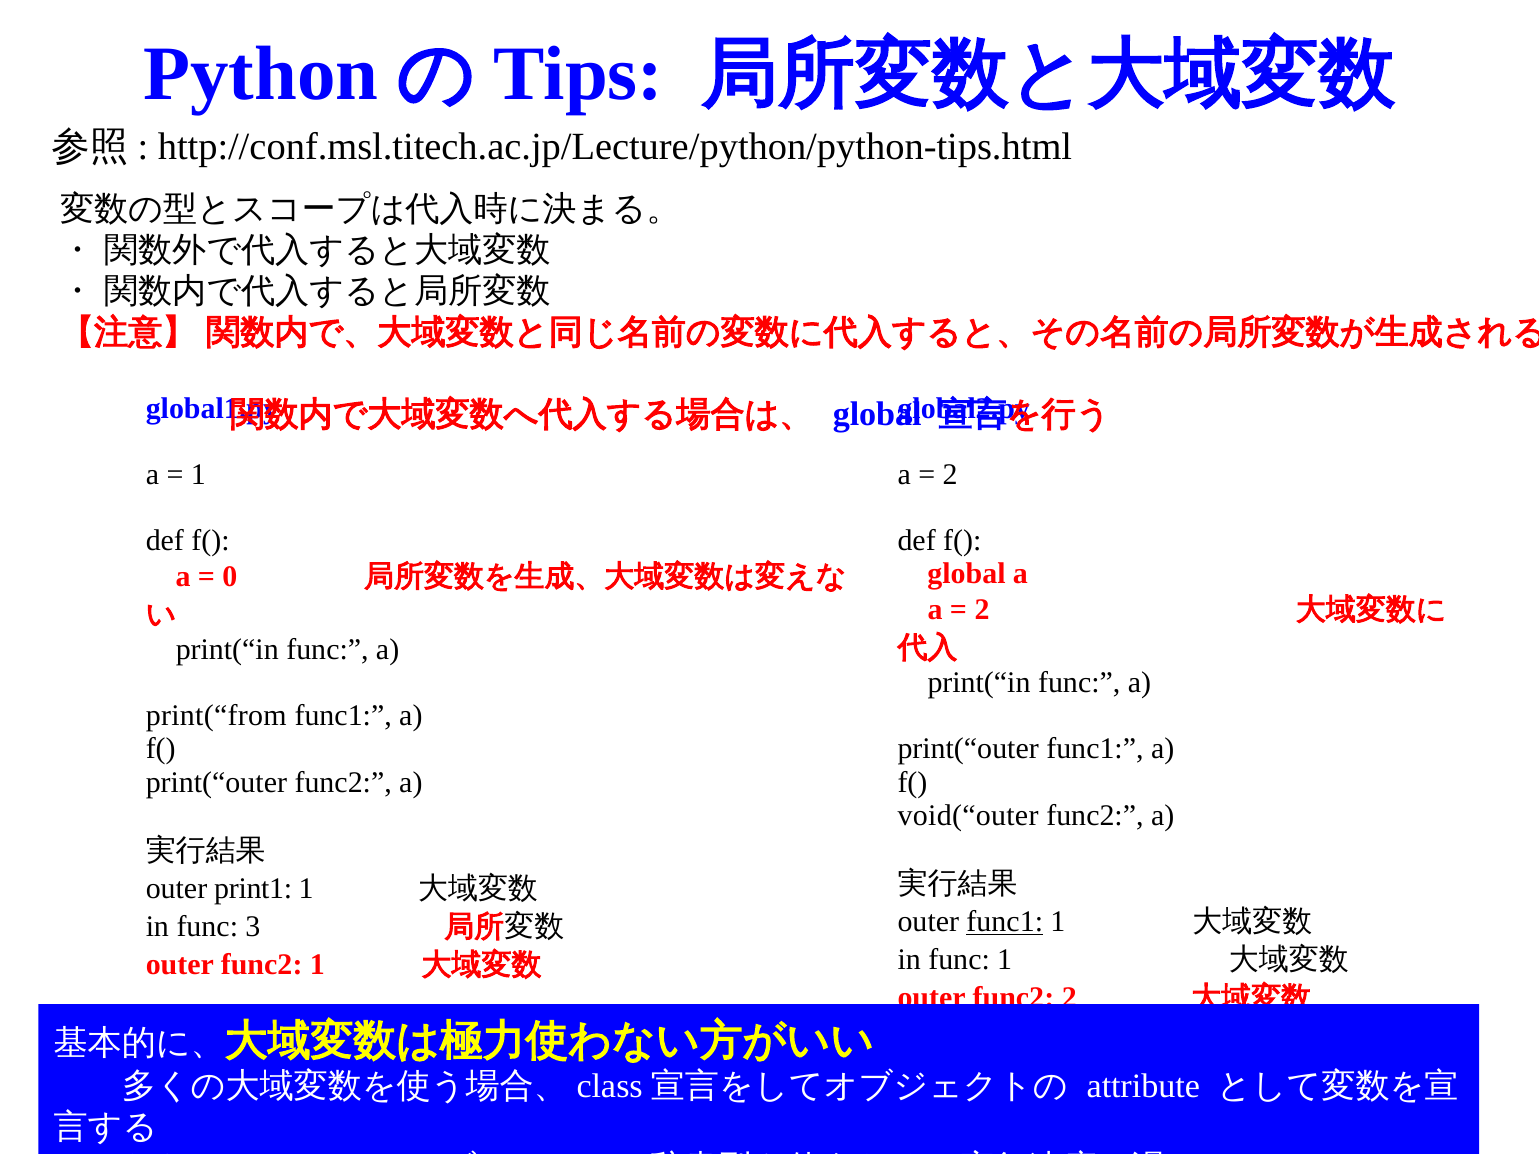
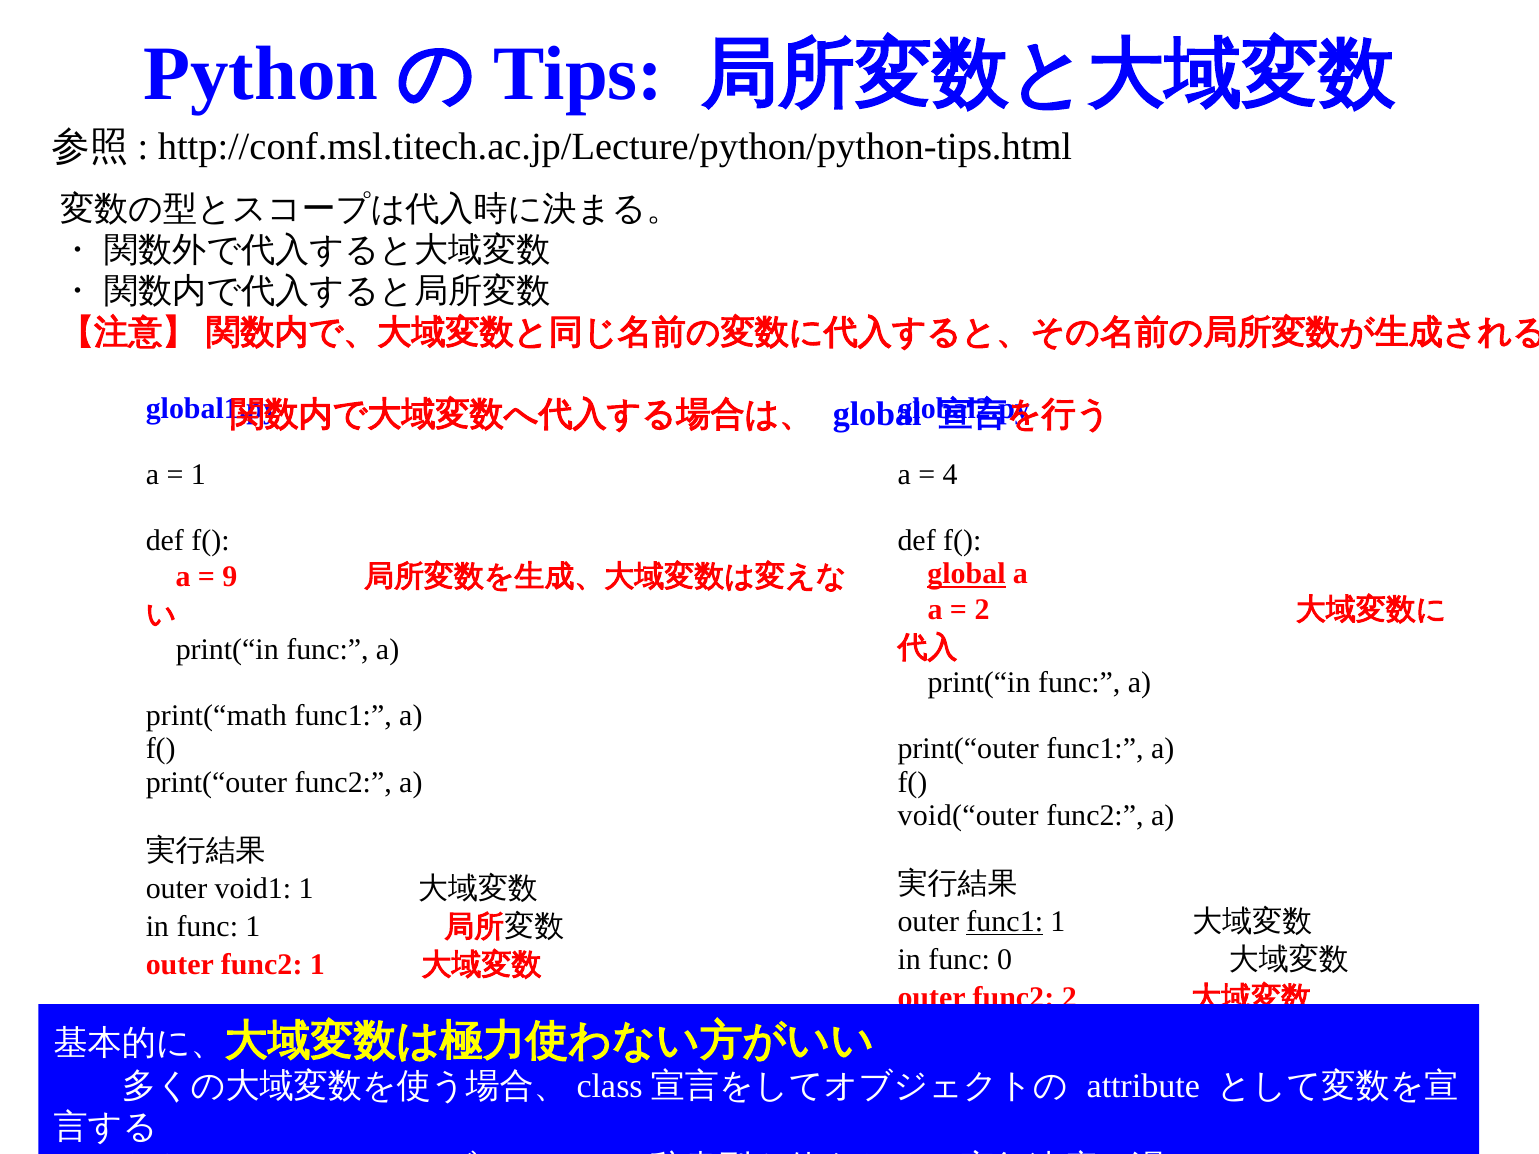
2 at (950, 475): 2 -> 4
global at (966, 574) underline: none -> present
0: 0 -> 9
print(“from: print(“from -> print(“math
print1: print1 -> void1
func 3: 3 -> 1
func 1: 1 -> 0
